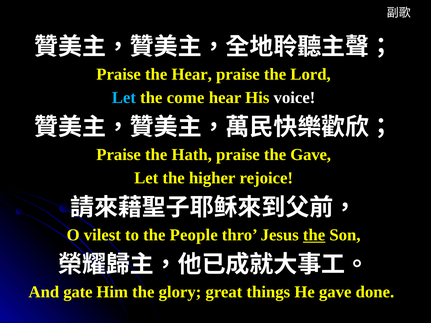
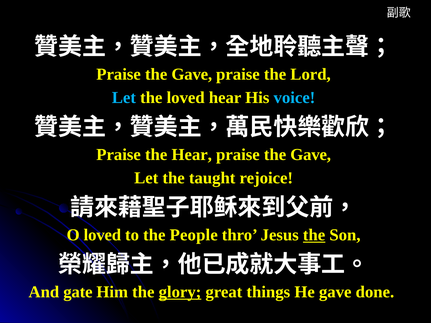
Hear at (192, 74): Hear -> Gave
the come: come -> loved
voice colour: white -> light blue
the Hath: Hath -> Hear
higher: higher -> taught
O vilest: vilest -> loved
glory underline: none -> present
